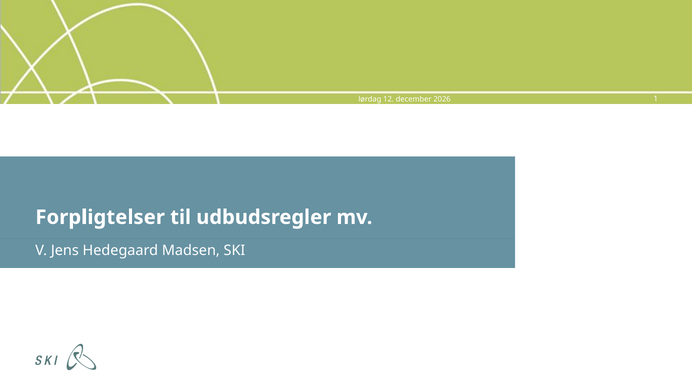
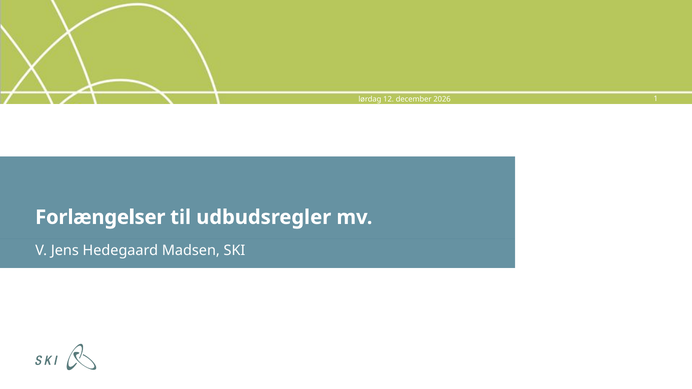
Forpligtelser: Forpligtelser -> Forlængelser
